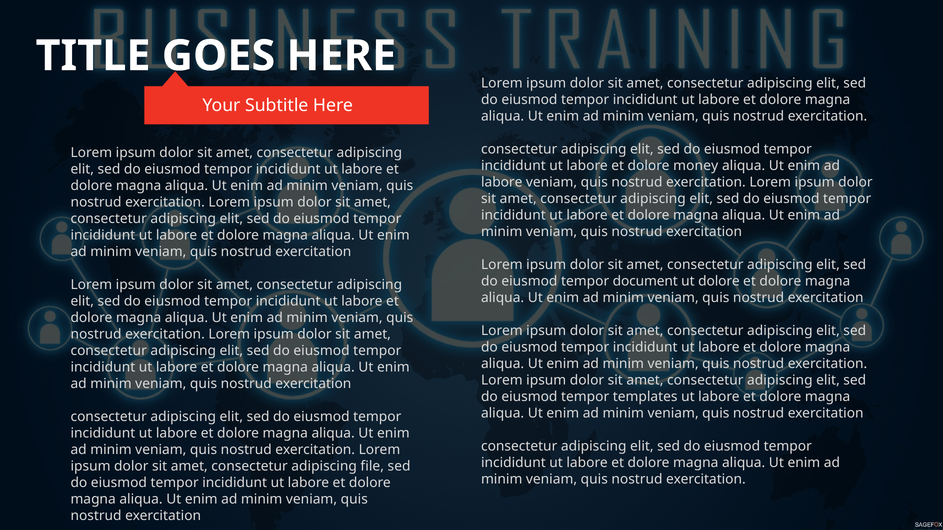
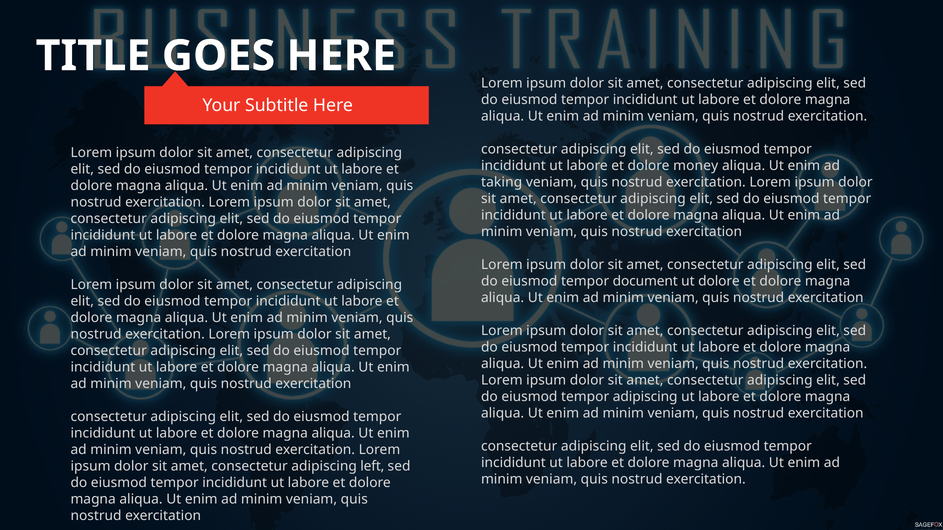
labore at (502, 183): labore -> taking
tempor templates: templates -> adipiscing
file: file -> left
